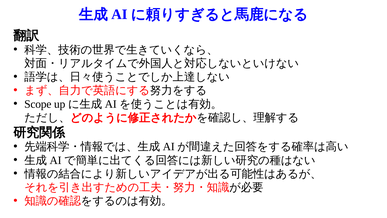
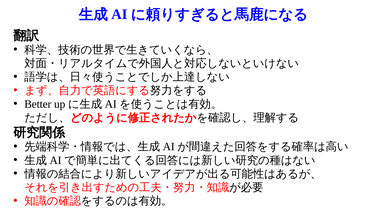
Scope: Scope -> Better
